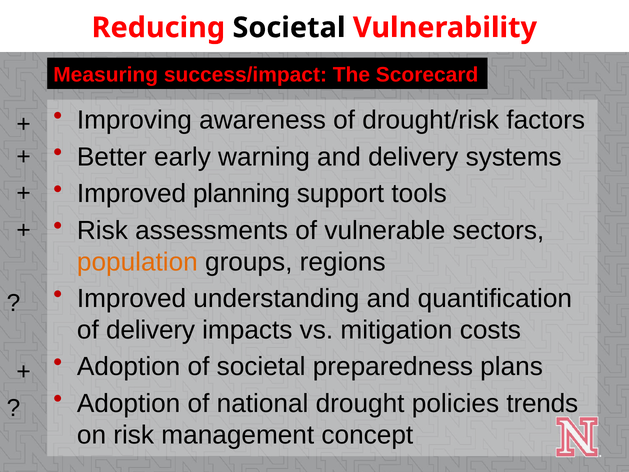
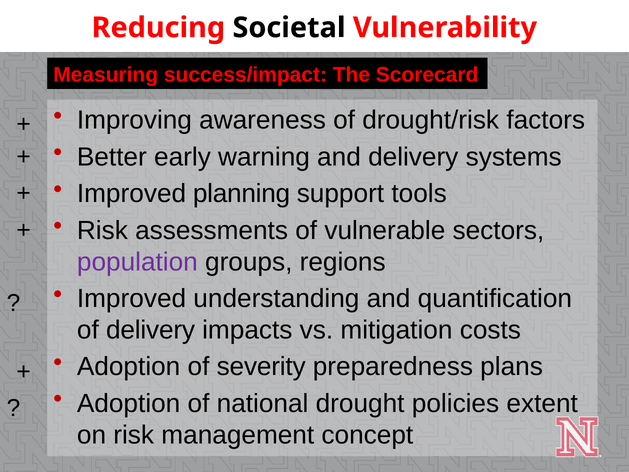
population colour: orange -> purple
of societal: societal -> severity
trends: trends -> extent
